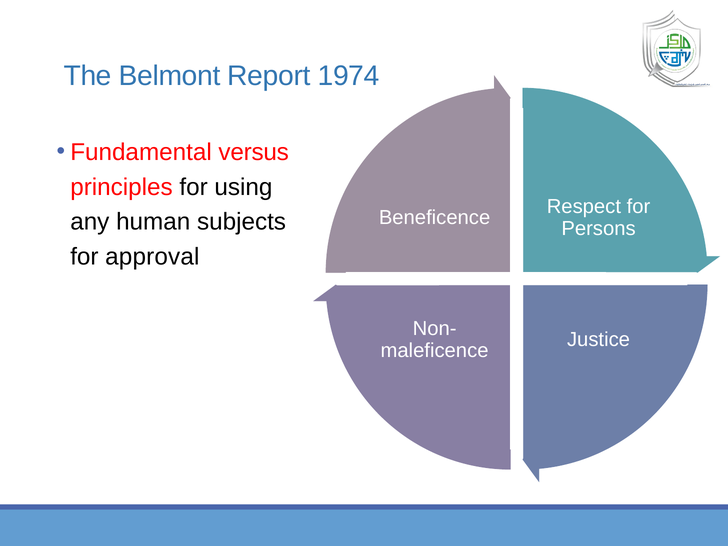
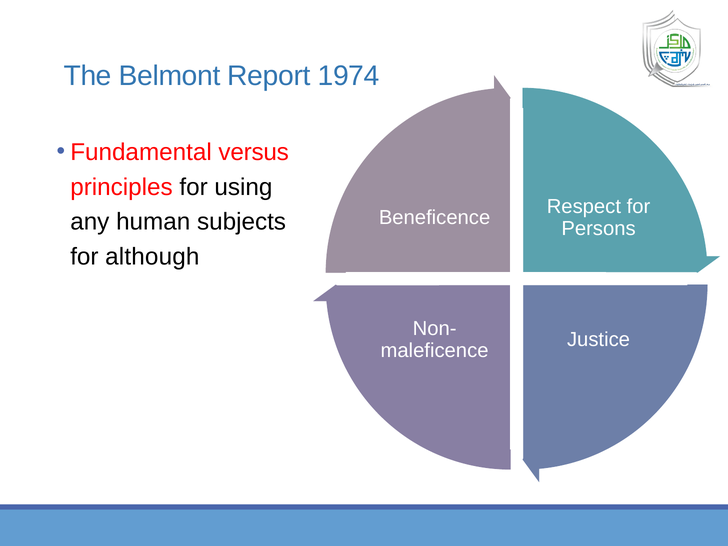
approval: approval -> although
